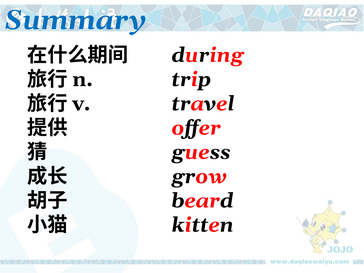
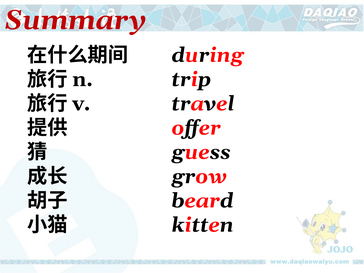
Summary colour: blue -> red
